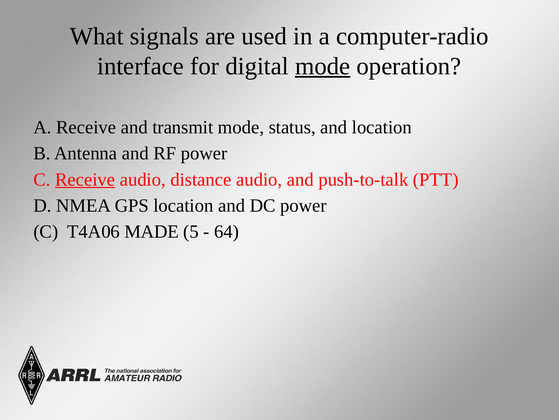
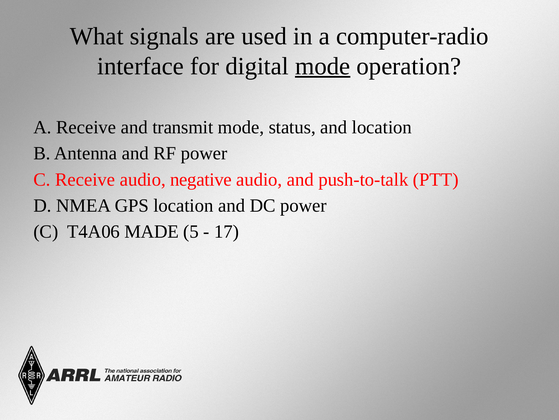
Receive at (85, 179) underline: present -> none
distance: distance -> negative
64: 64 -> 17
